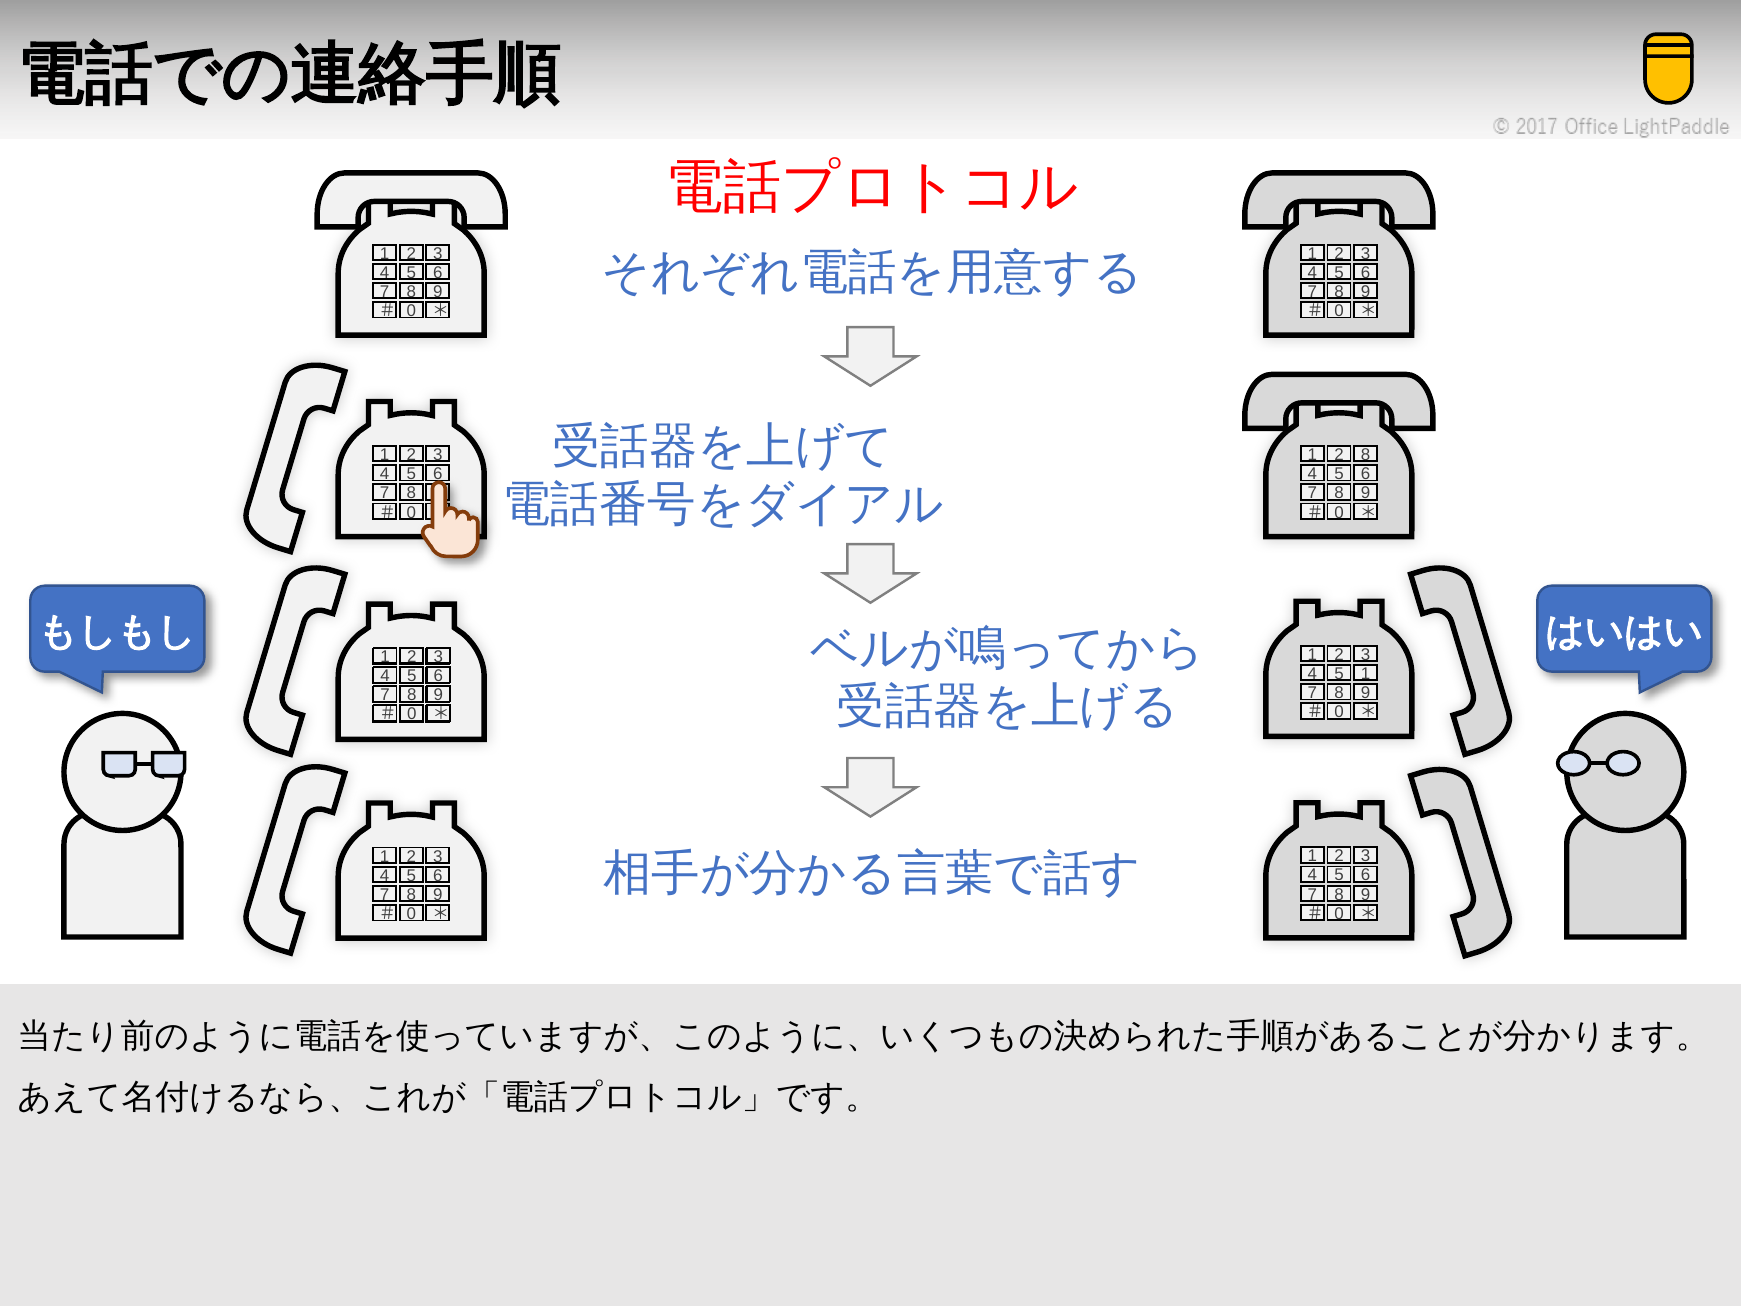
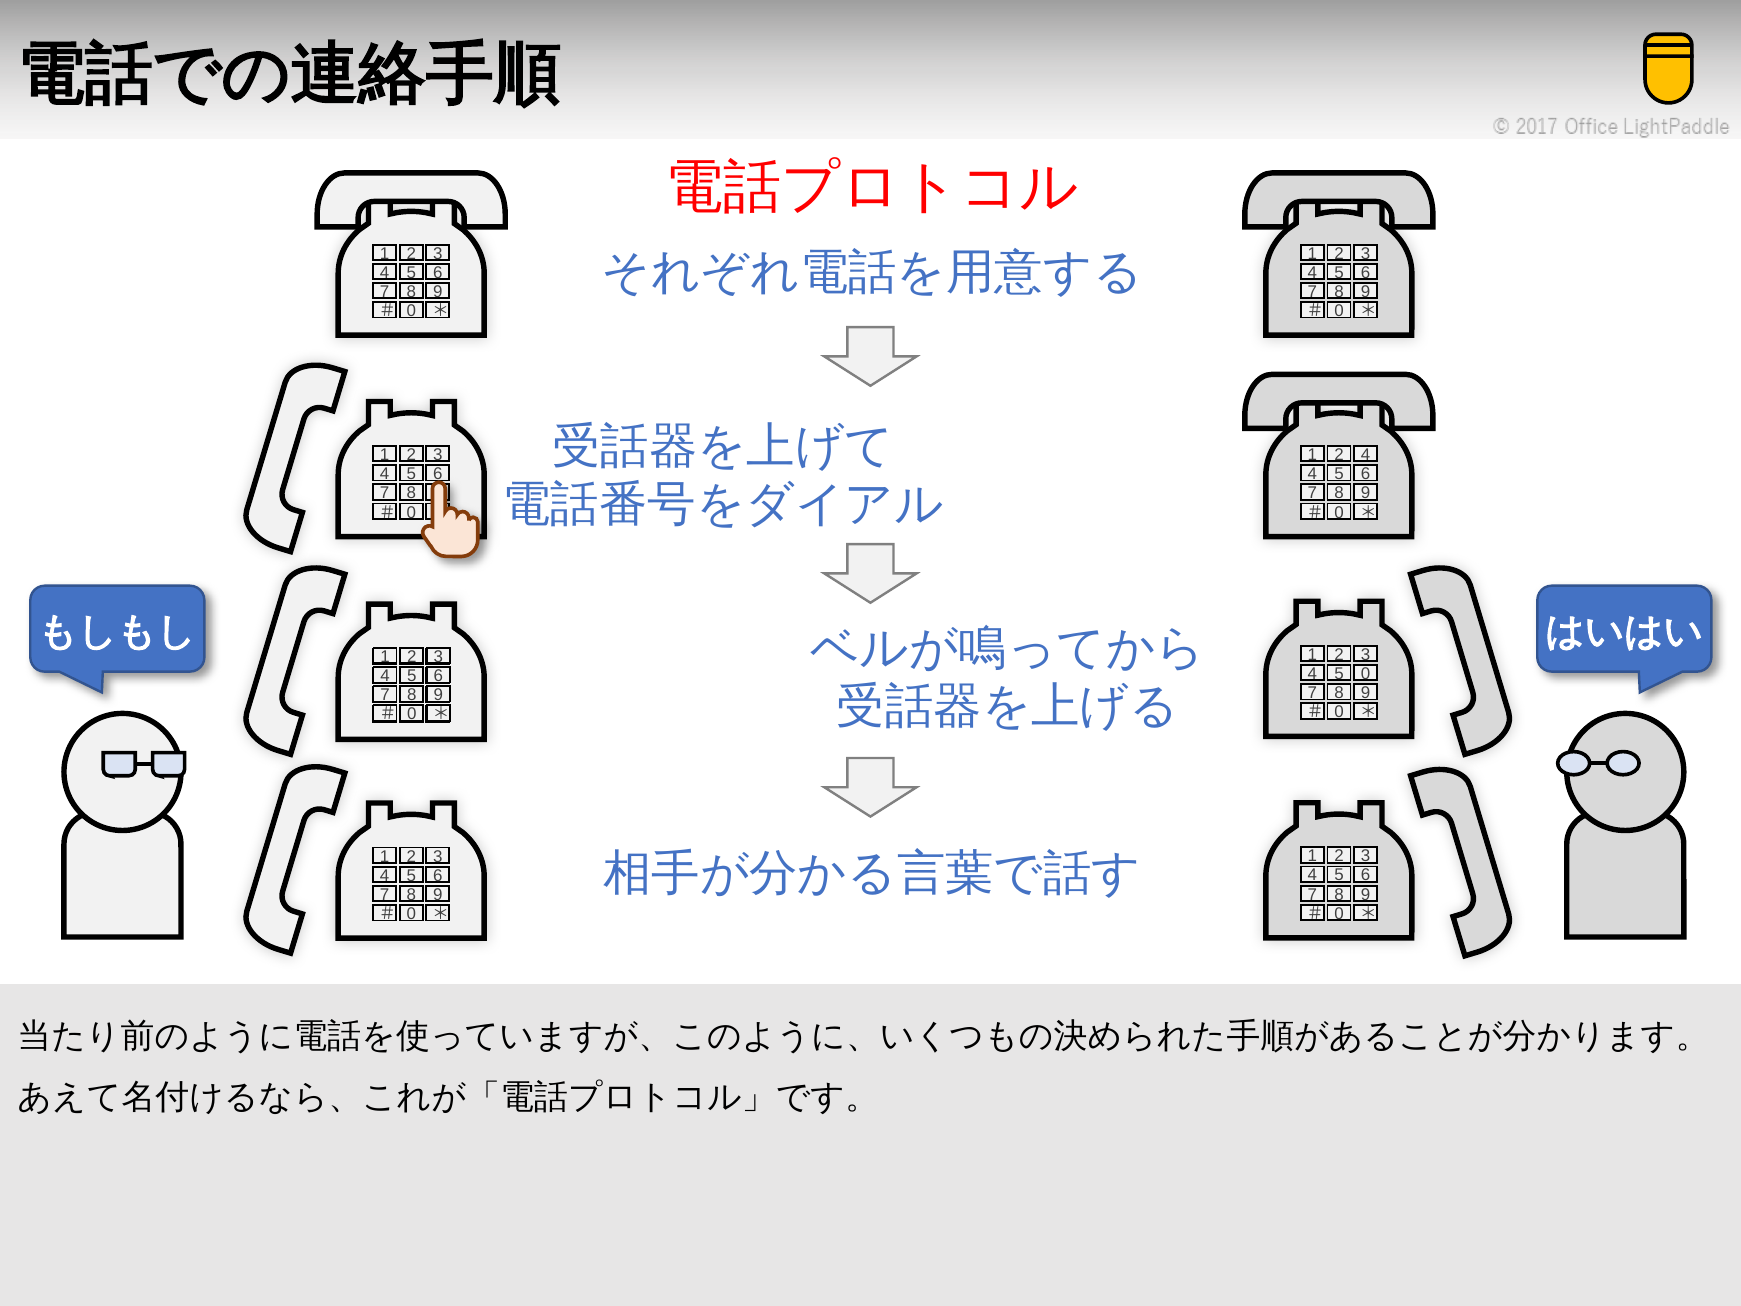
2 8: 8 -> 4
5 1: 1 -> 0
